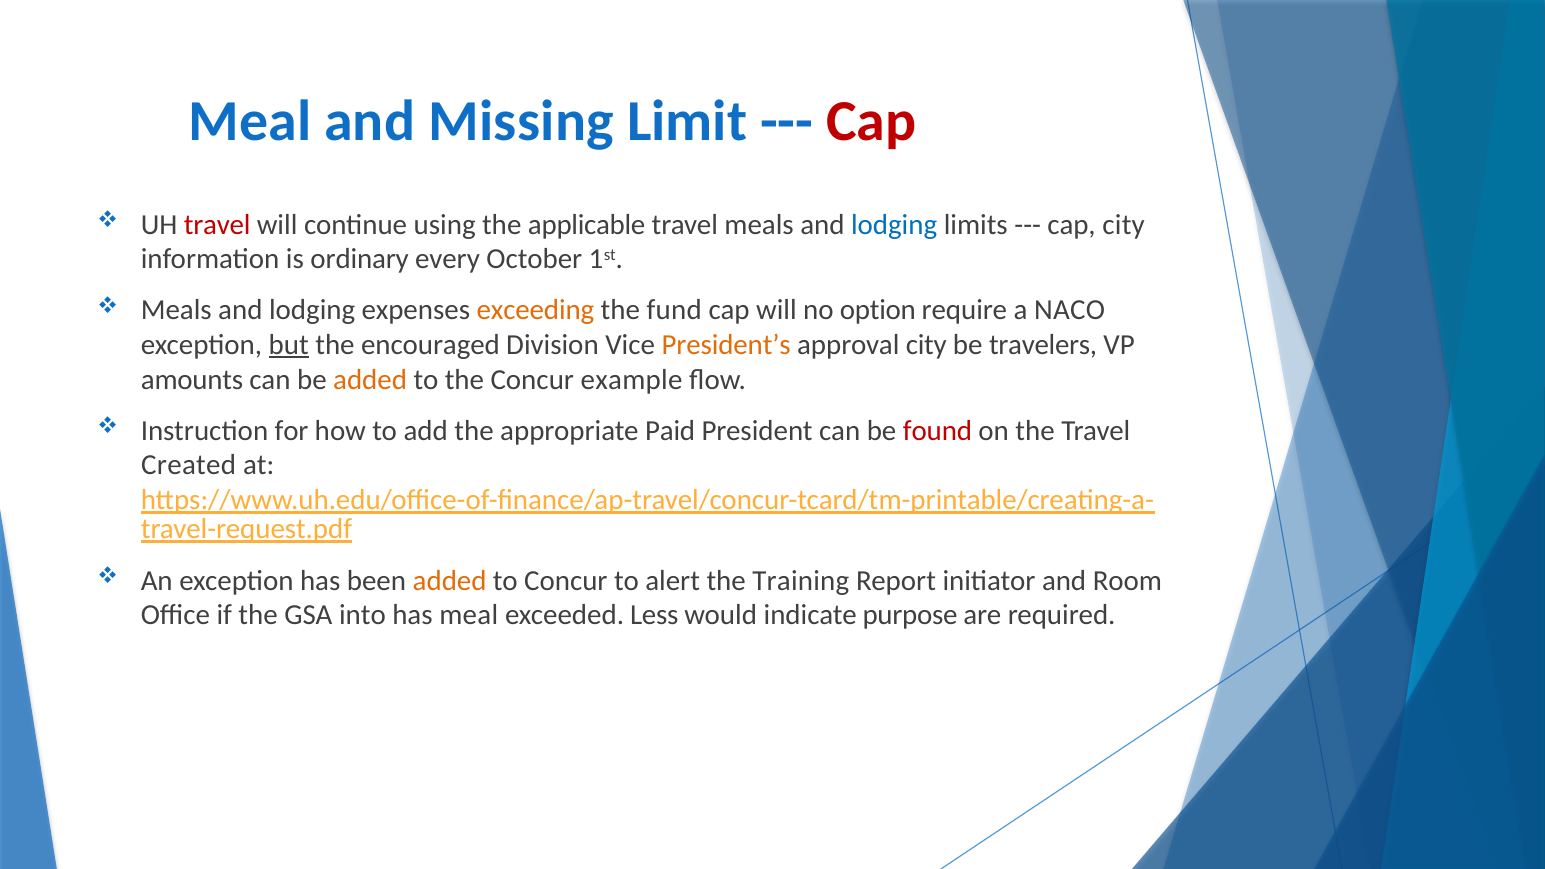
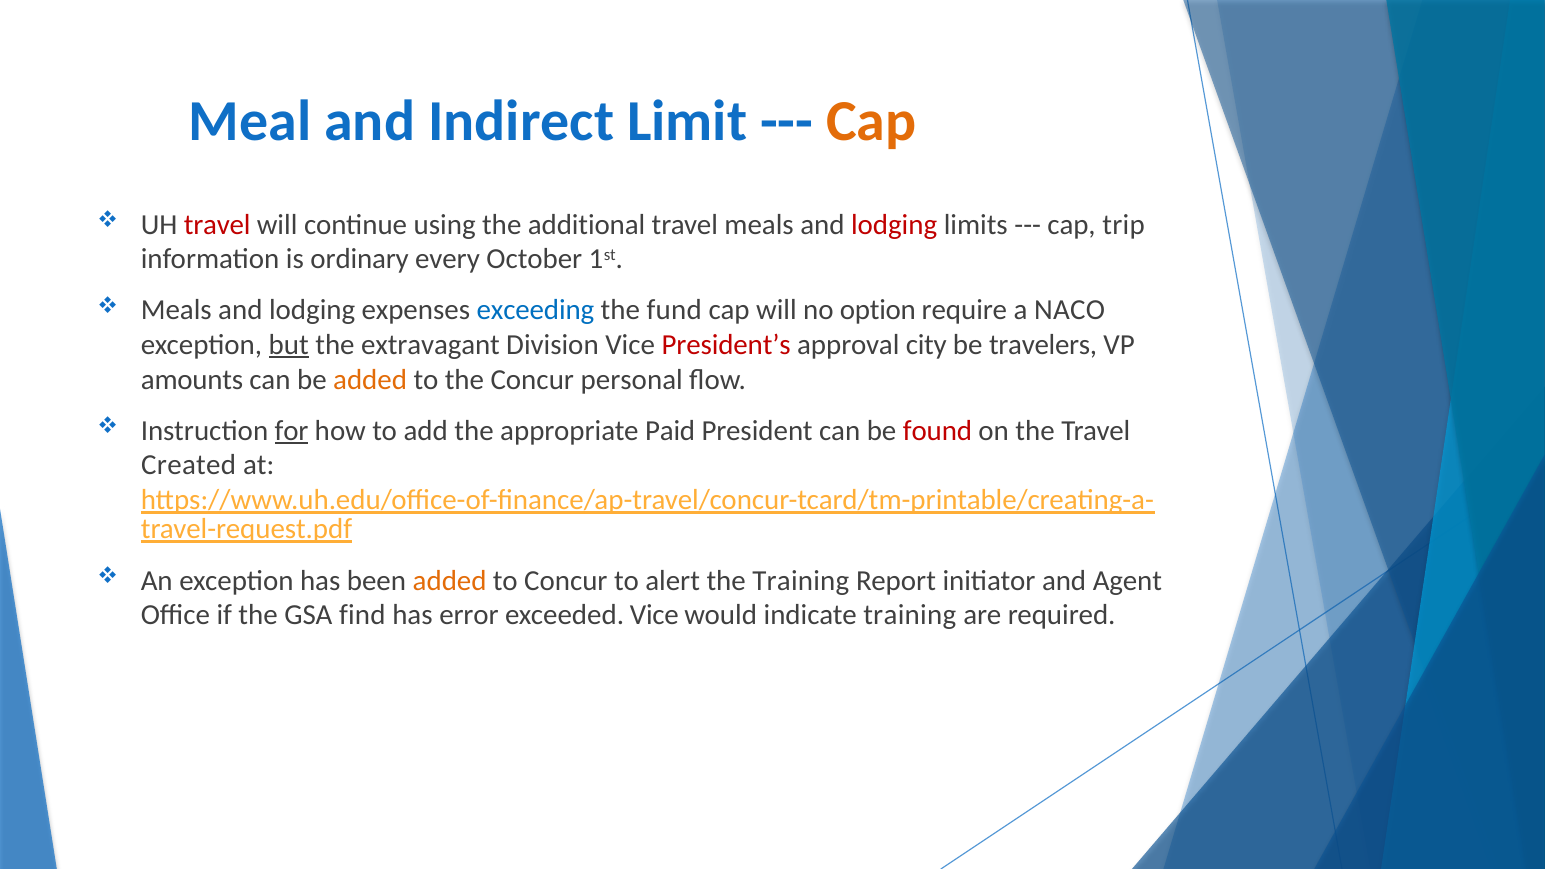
Missing: Missing -> Indirect
Cap at (871, 122) colour: red -> orange
applicable: applicable -> additional
lodging at (894, 225) colour: blue -> red
cap city: city -> trip
exceeding colour: orange -> blue
encouraged: encouraged -> extravagant
President’s colour: orange -> red
example: example -> personal
for underline: none -> present
Room: Room -> Agent
into: into -> find
has meal: meal -> error
exceeded Less: Less -> Vice
indicate purpose: purpose -> training
